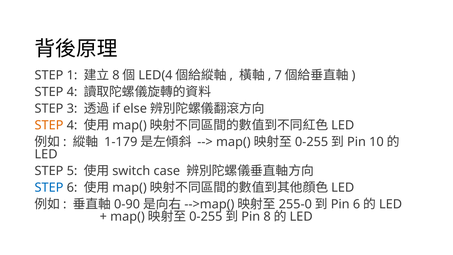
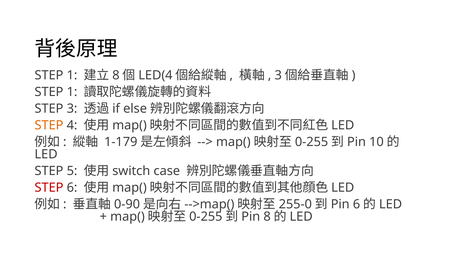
7 at (278, 75): 7 -> 3
4 at (72, 92): 4 -> 1
STEP at (49, 187) colour: blue -> red
